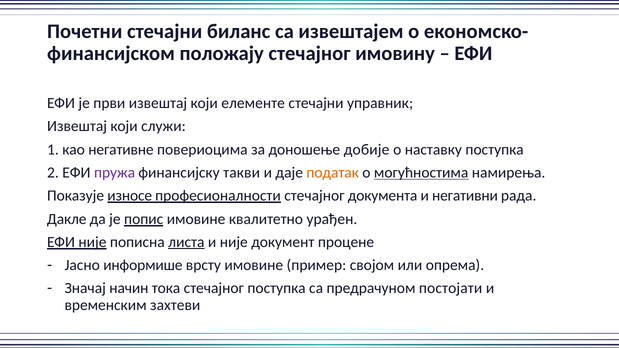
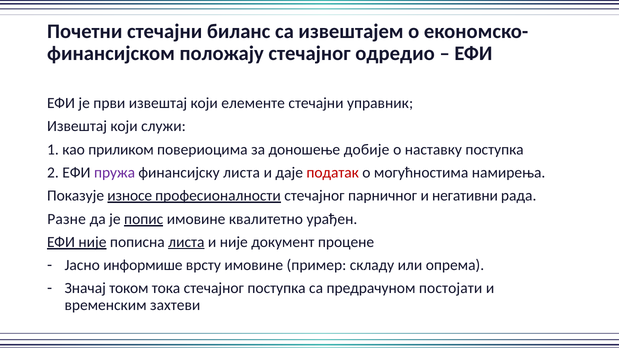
имовину: имовину -> одредио
негативне: негативне -> приликом
финансијску такви: такви -> листа
податак colour: orange -> red
могућностима underline: present -> none
документа: документа -> парничног
Дакле: Дакле -> Разне
својом: својом -> складу
начин: начин -> током
